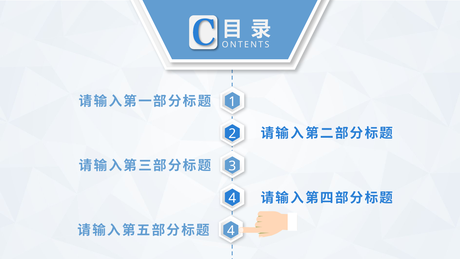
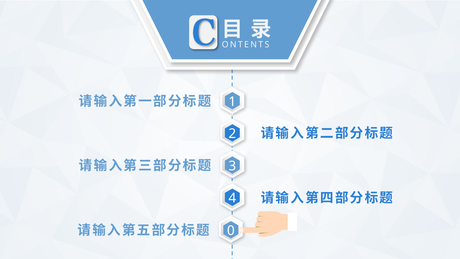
4 at (231, 231): 4 -> 0
